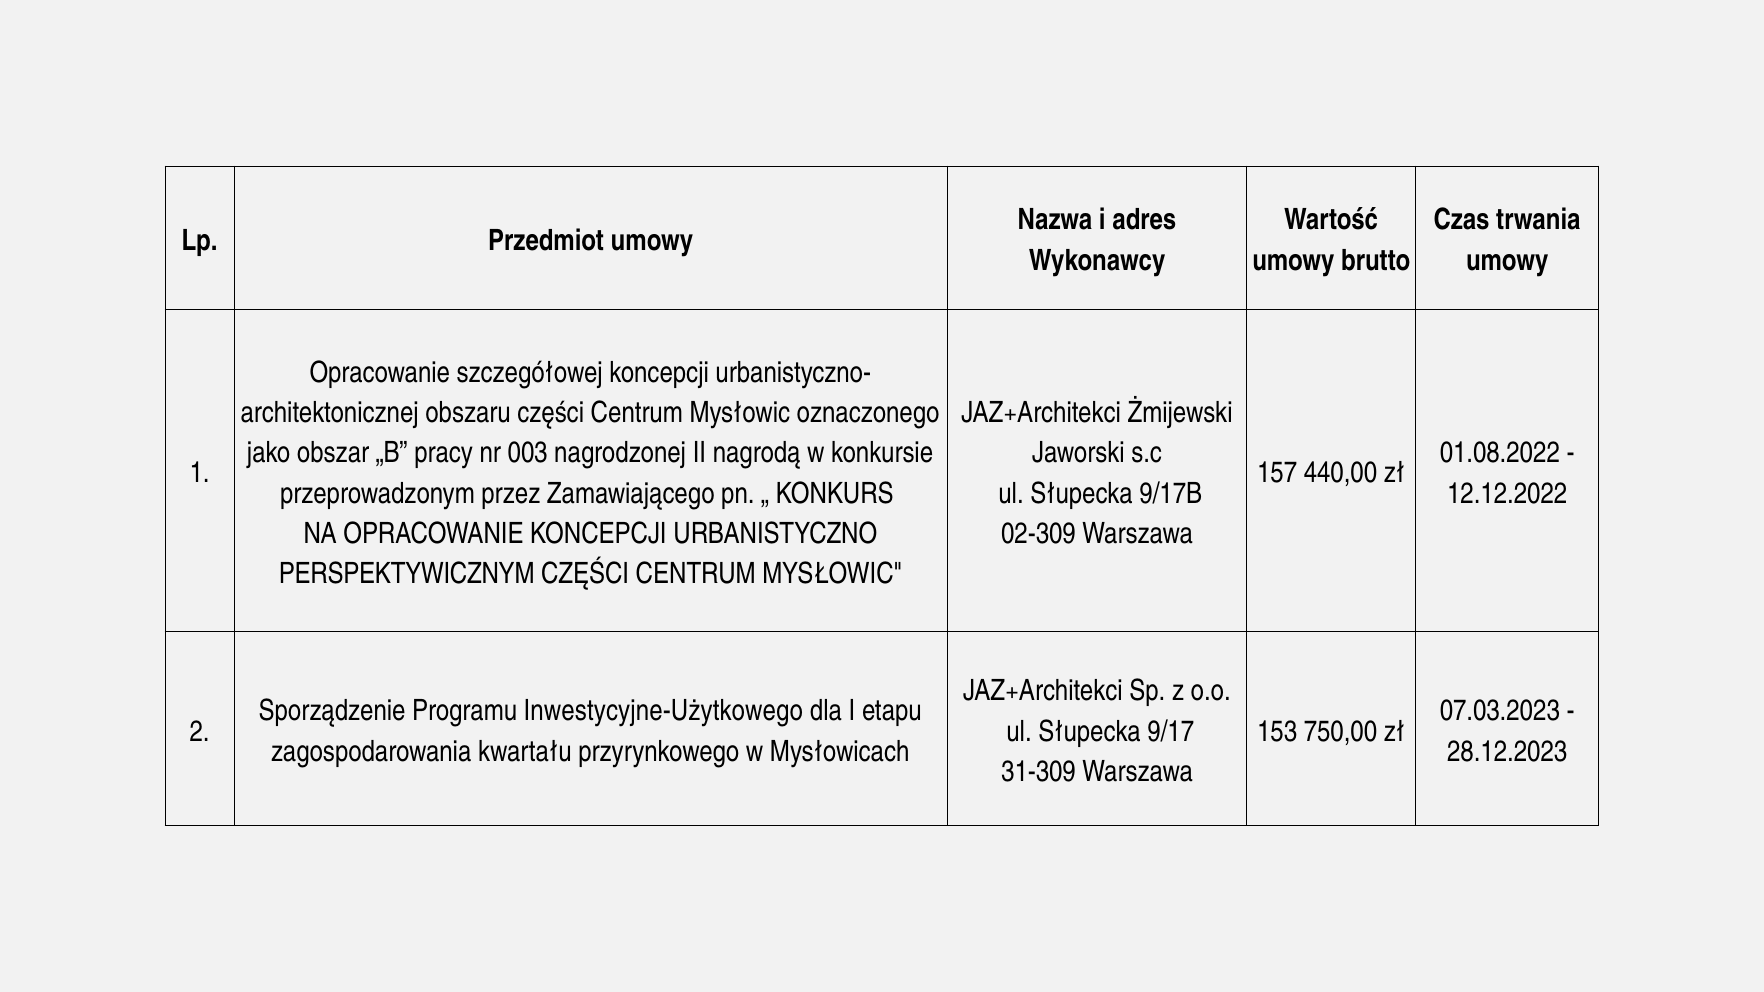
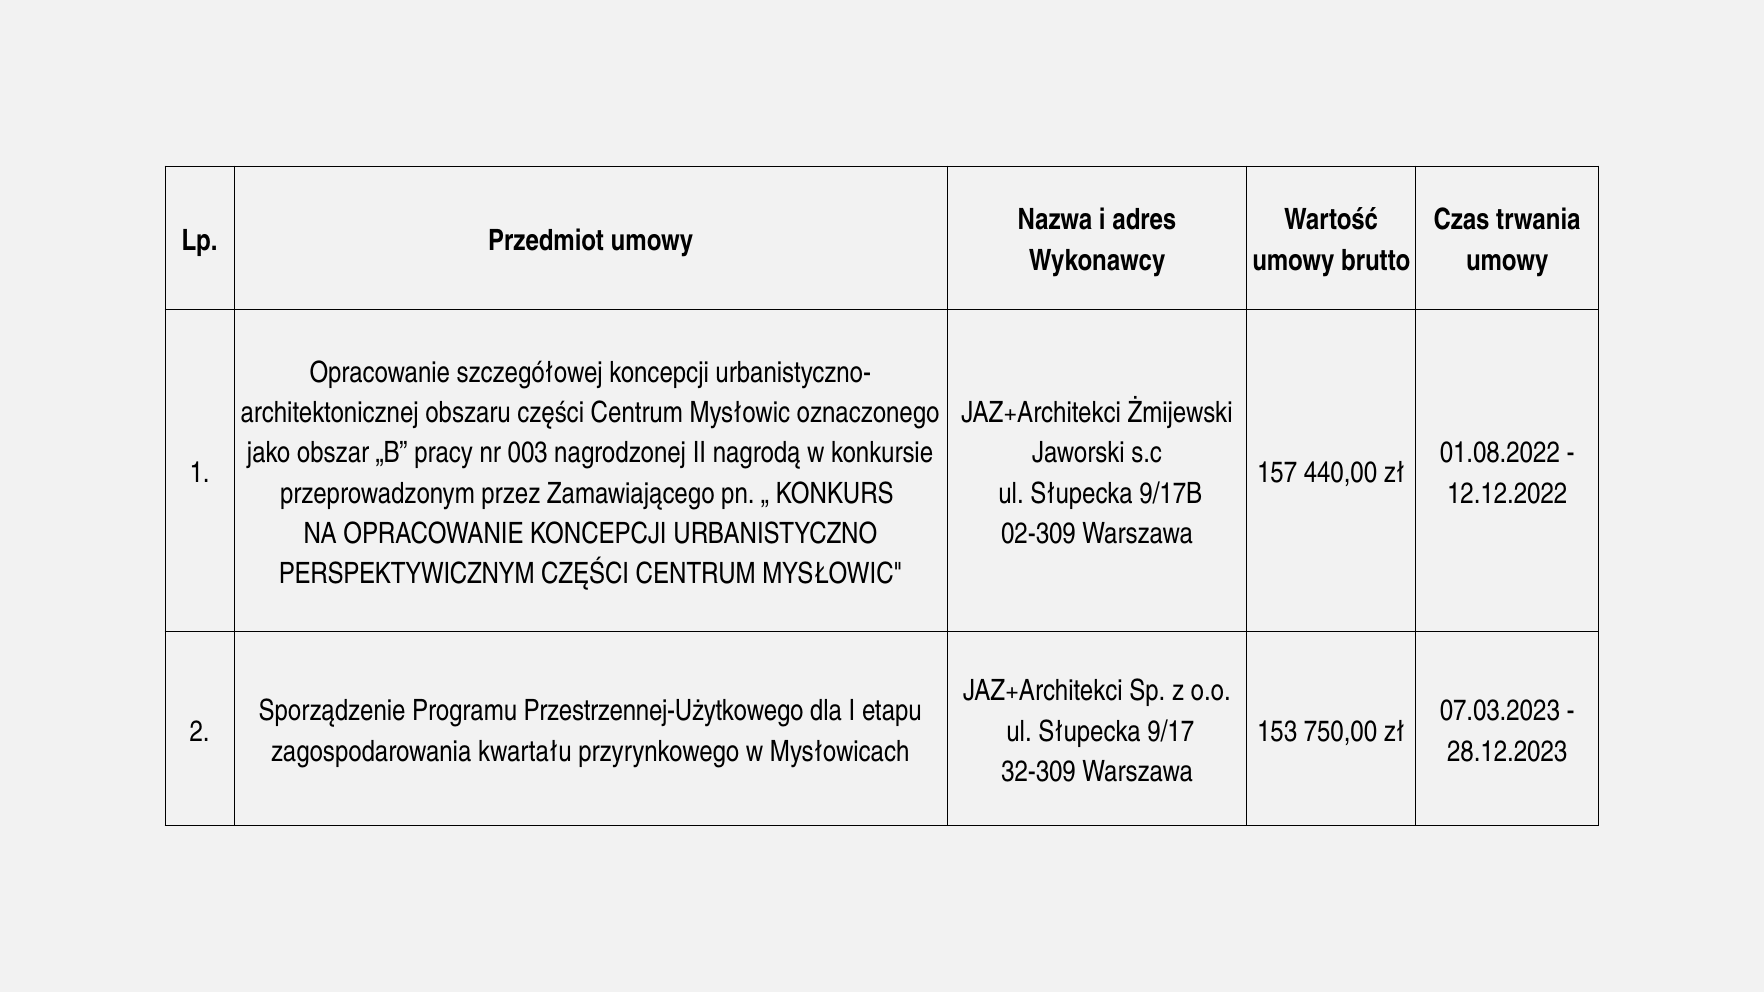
Inwestycyjne-Użytkowego: Inwestycyjne-Użytkowego -> Przestrzennej-Użytkowego
31-309: 31-309 -> 32-309
